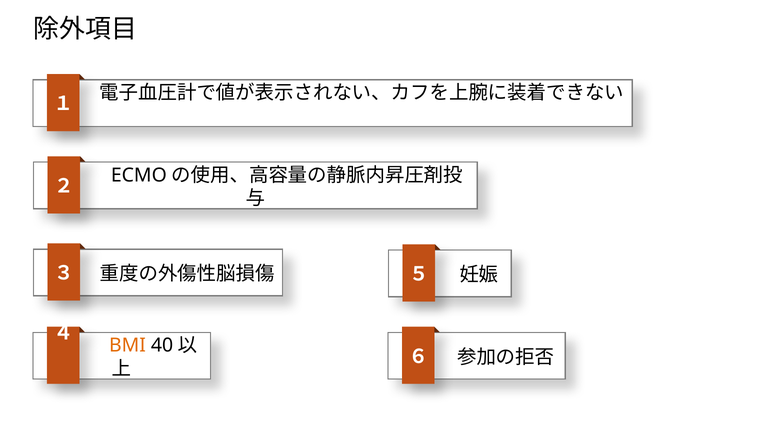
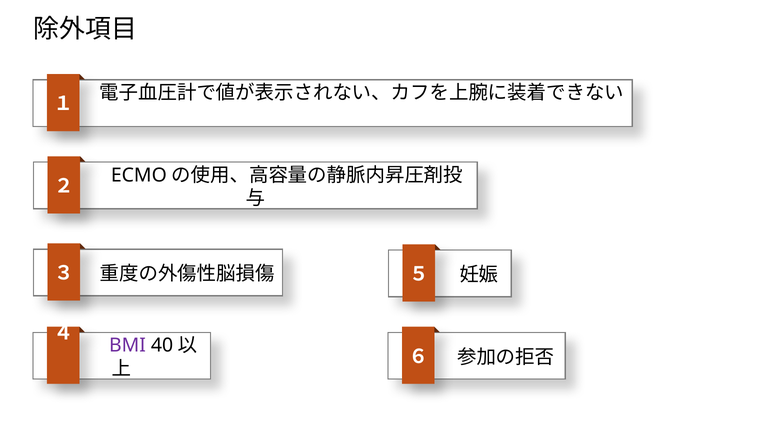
BMI colour: orange -> purple
